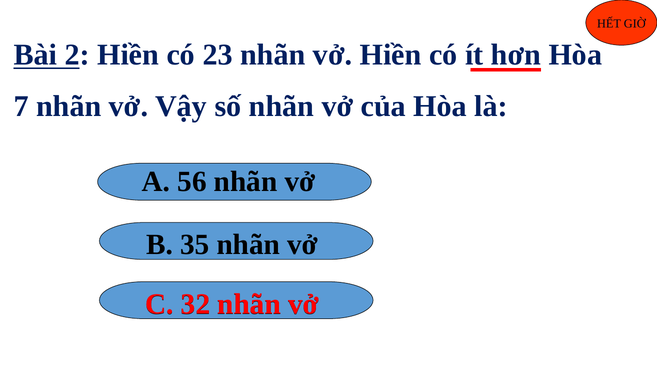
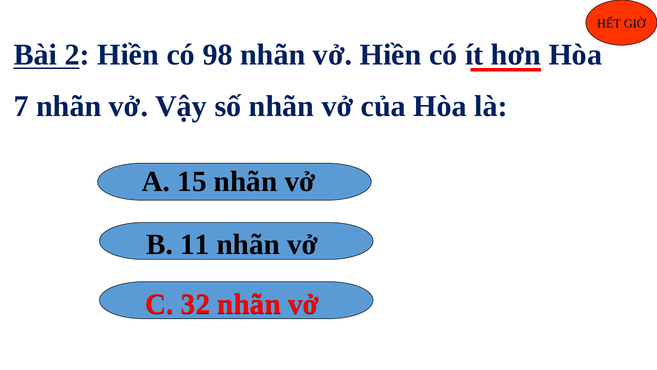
23: 23 -> 98
56: 56 -> 15
35: 35 -> 11
